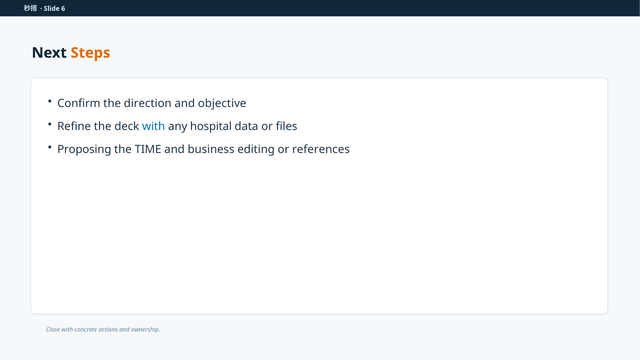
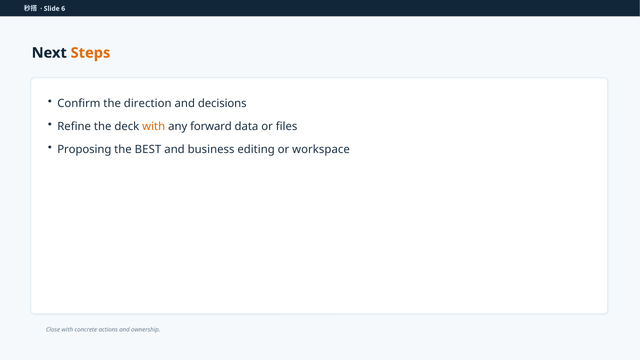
objective: objective -> decisions
with at (154, 127) colour: blue -> orange
hospital: hospital -> forward
TIME: TIME -> BEST
references: references -> workspace
